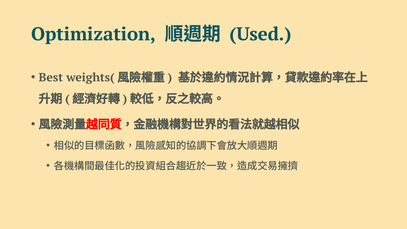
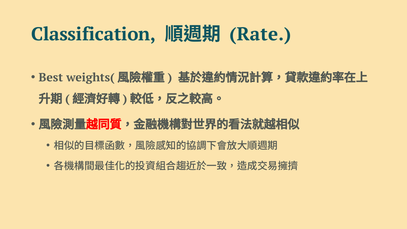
Optimization: Optimization -> Classification
Used: Used -> Rate
